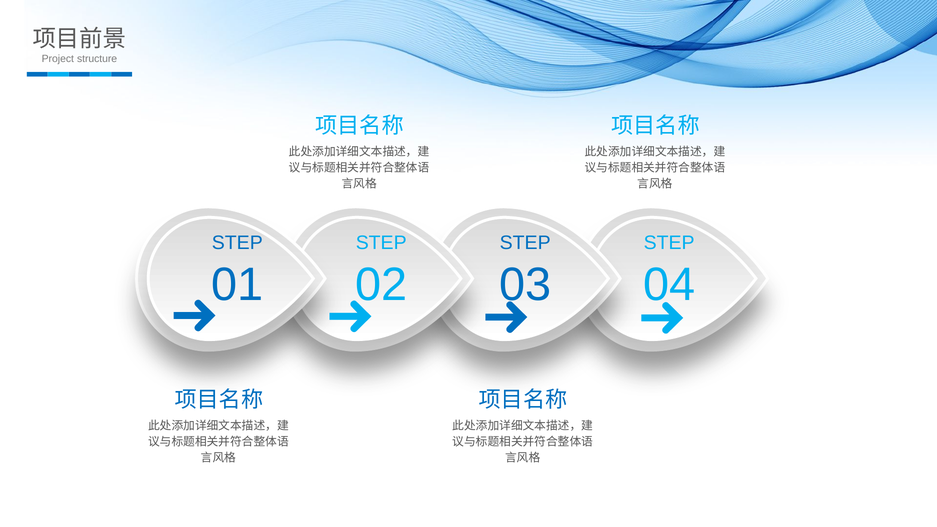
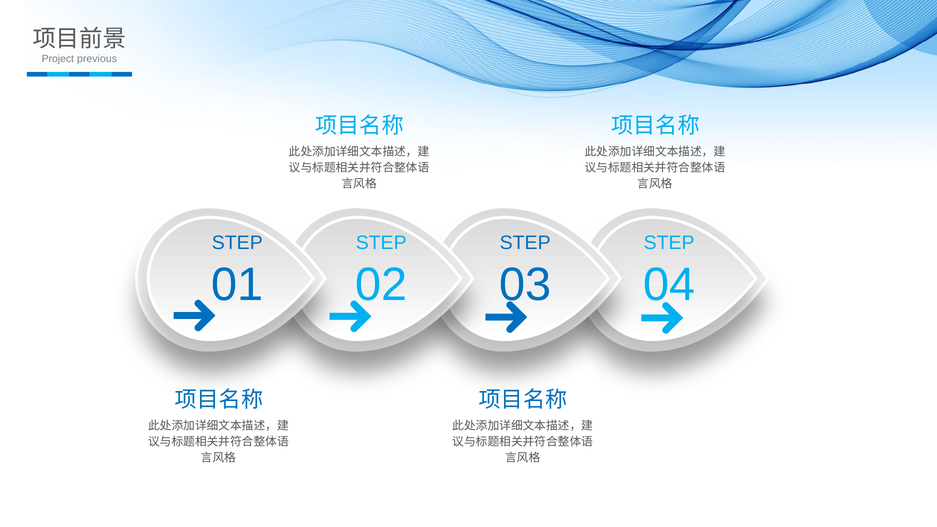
structure: structure -> previous
